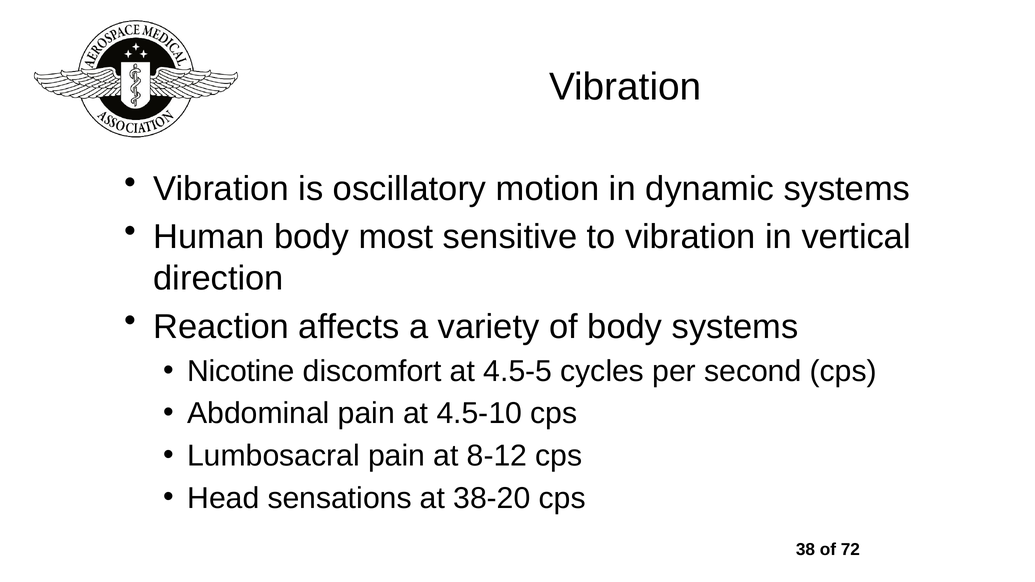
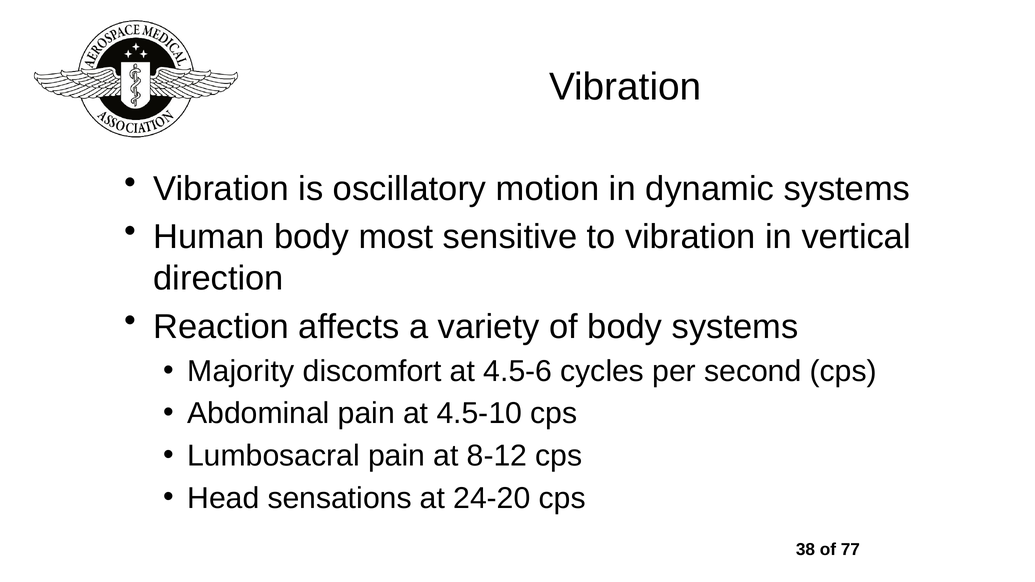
Nicotine: Nicotine -> Majority
4.5-5: 4.5-5 -> 4.5-6
38-20: 38-20 -> 24-20
72: 72 -> 77
